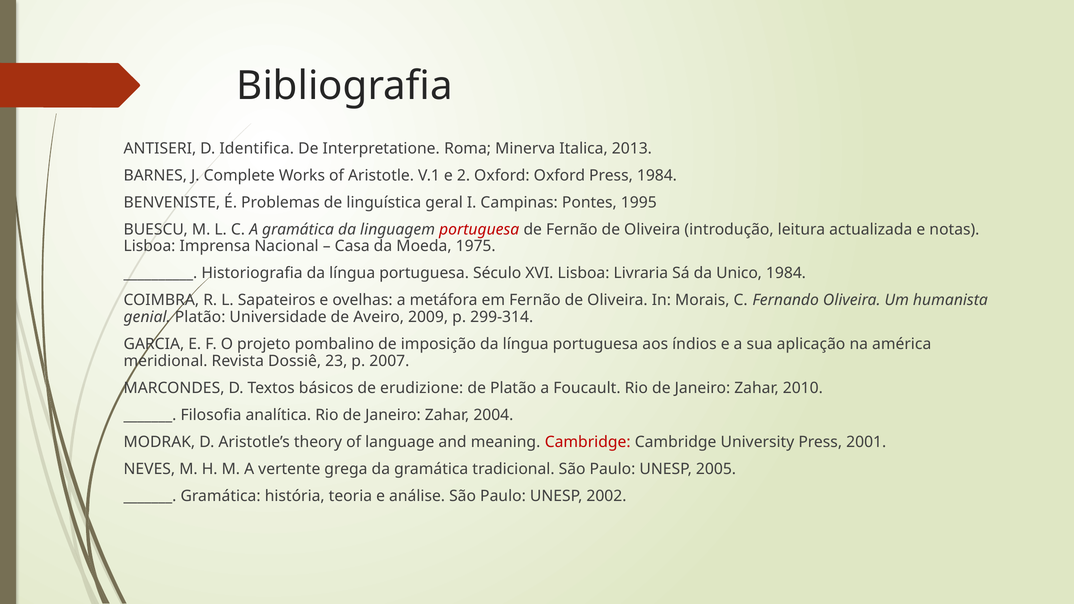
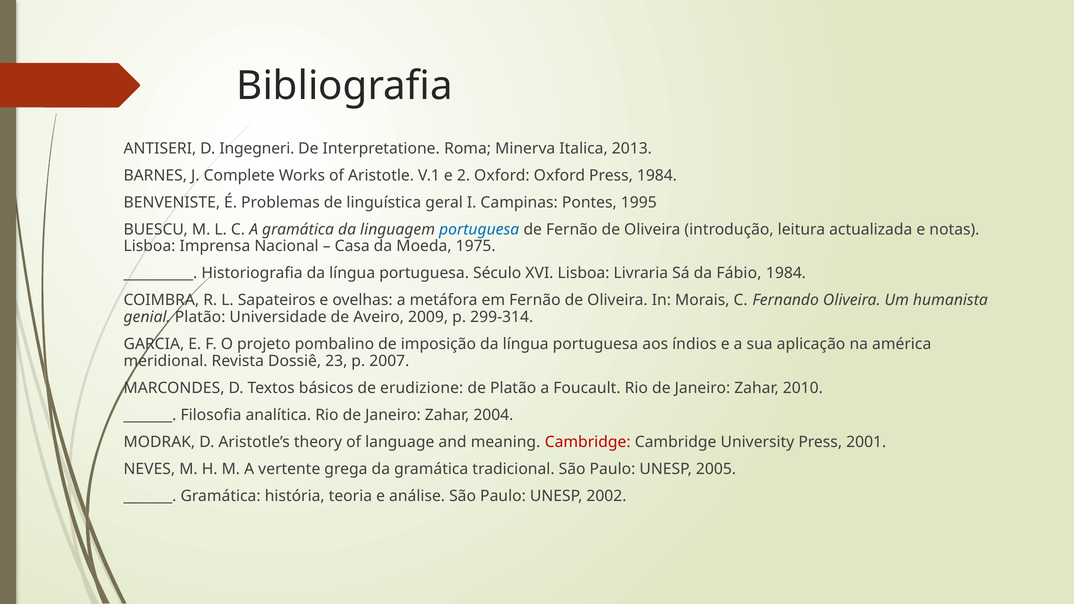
Identifica: Identifica -> Ingegneri
portuguesa at (479, 229) colour: red -> blue
Unico: Unico -> Fábio
